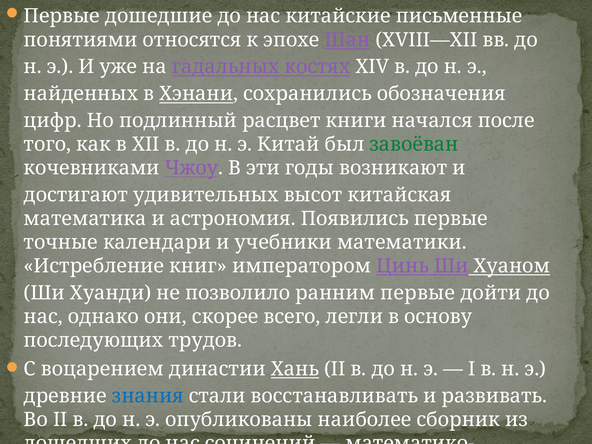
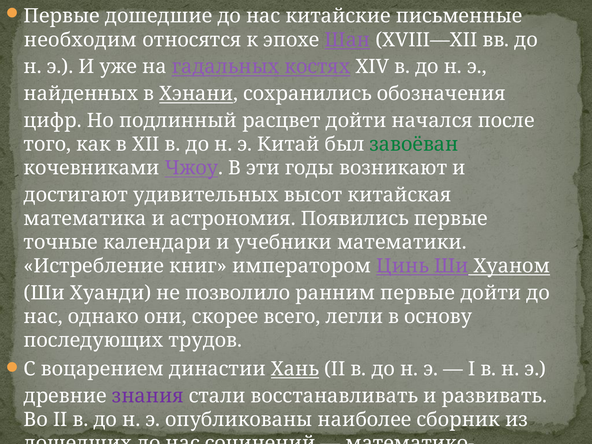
понятиями: понятиями -> необходим
расцвет книги: книги -> дойти
знания colour: blue -> purple
